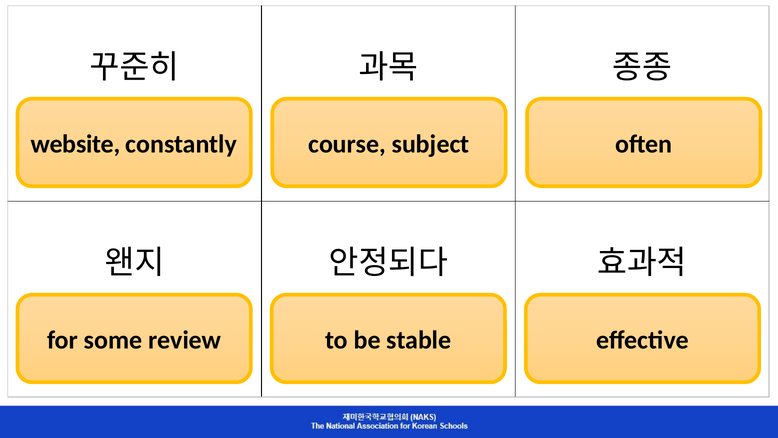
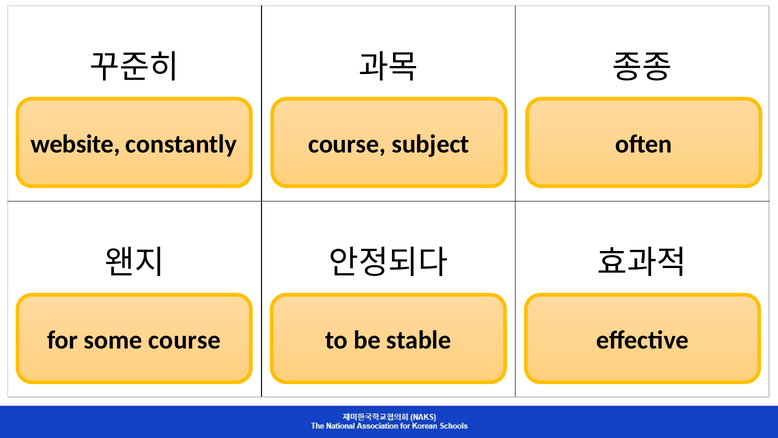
some review: review -> course
